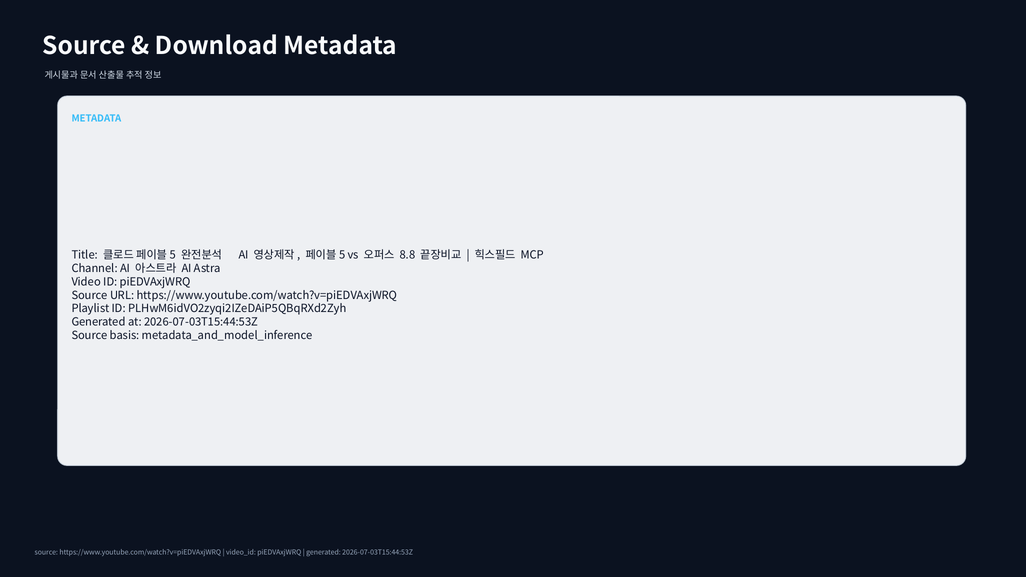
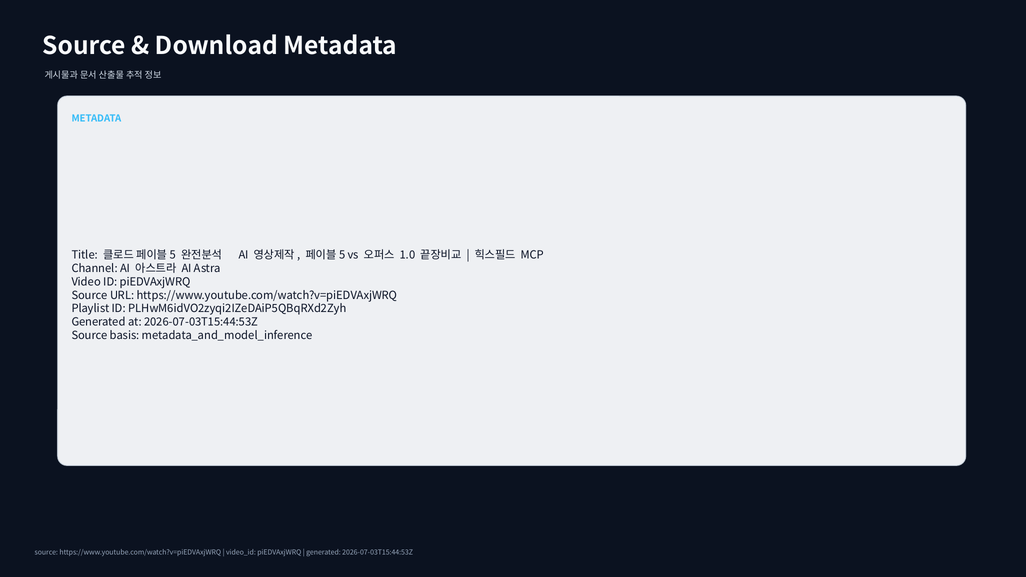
8.8: 8.8 -> 1.0
